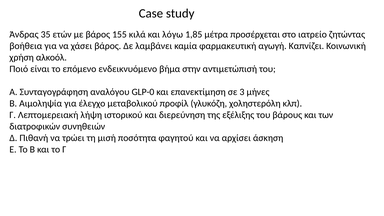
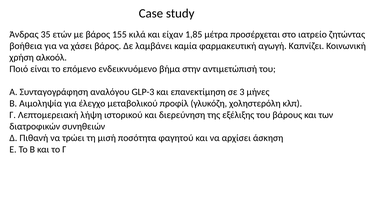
λόγω: λόγω -> είχαν
GLP-0: GLP-0 -> GLP-3
